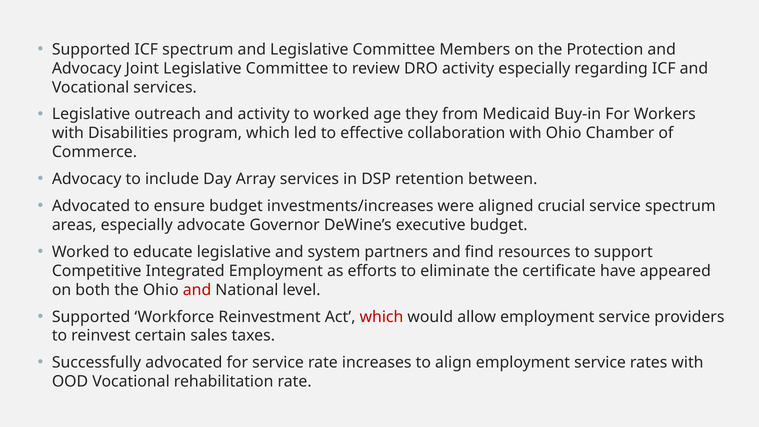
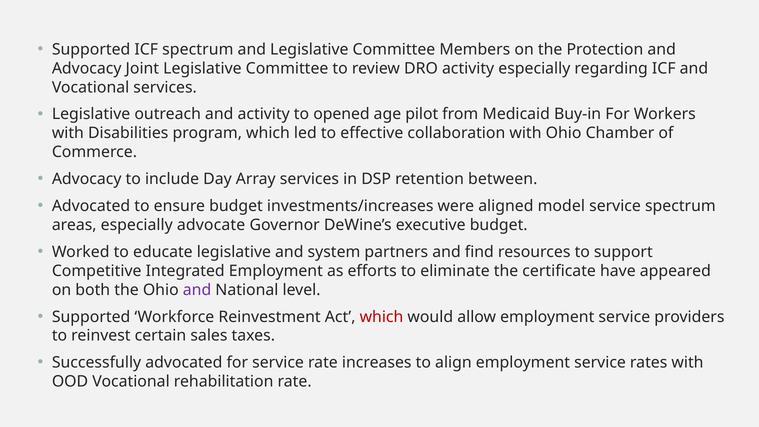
to worked: worked -> opened
they: they -> pilot
crucial: crucial -> model
and at (197, 290) colour: red -> purple
